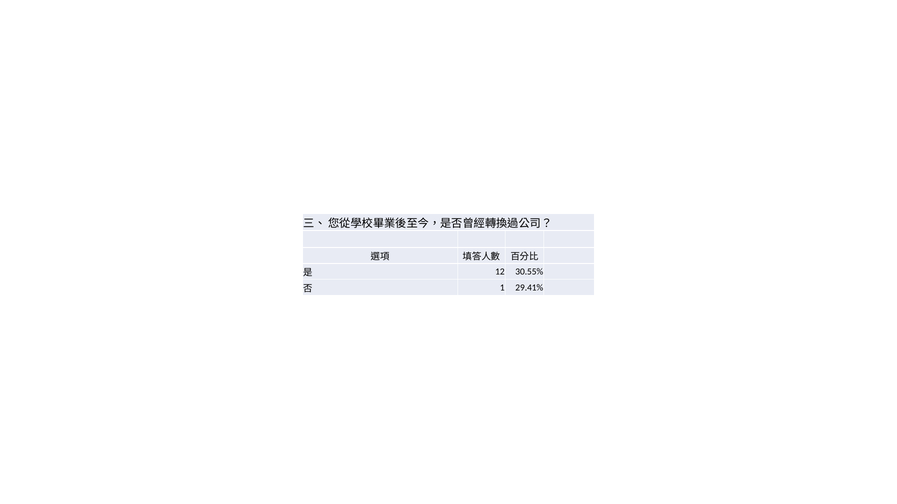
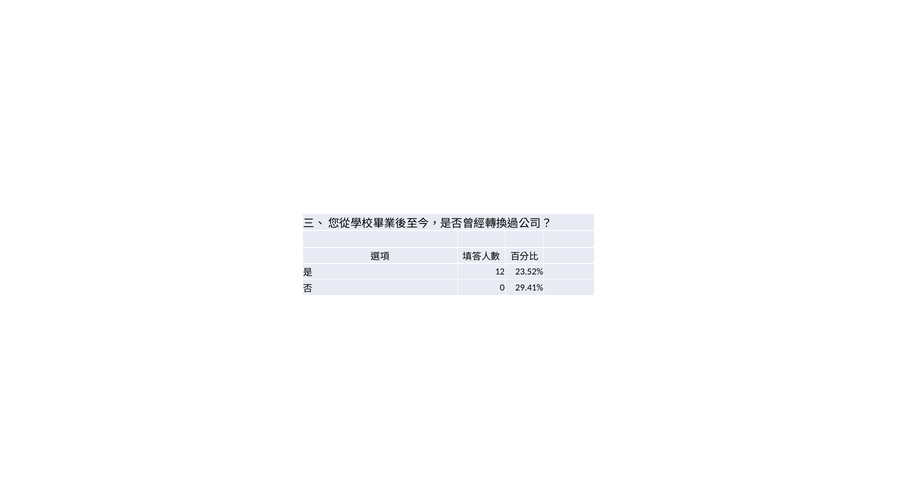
30.55%: 30.55% -> 23.52%
1: 1 -> 0
